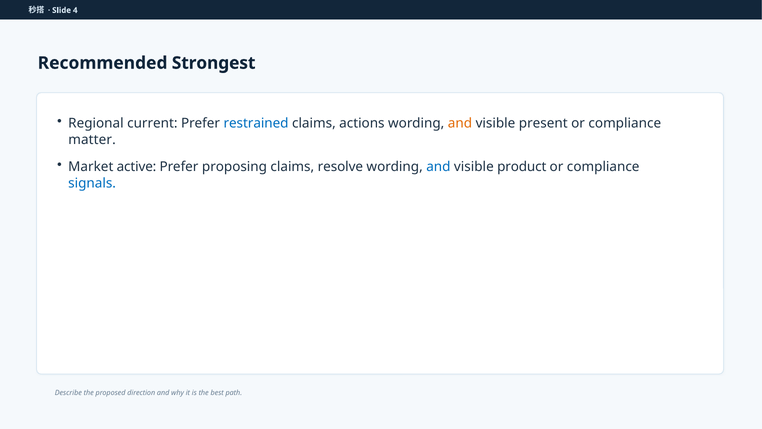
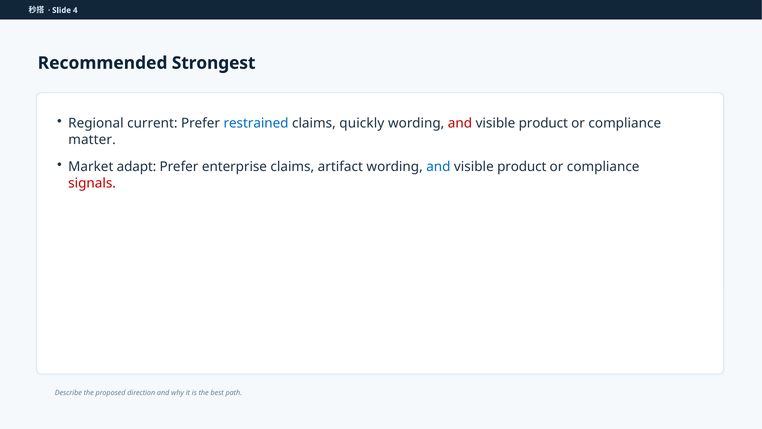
actions: actions -> quickly
and at (460, 123) colour: orange -> red
present at (543, 123): present -> product
active: active -> adapt
proposing: proposing -> enterprise
resolve: resolve -> artifact
signals colour: blue -> red
